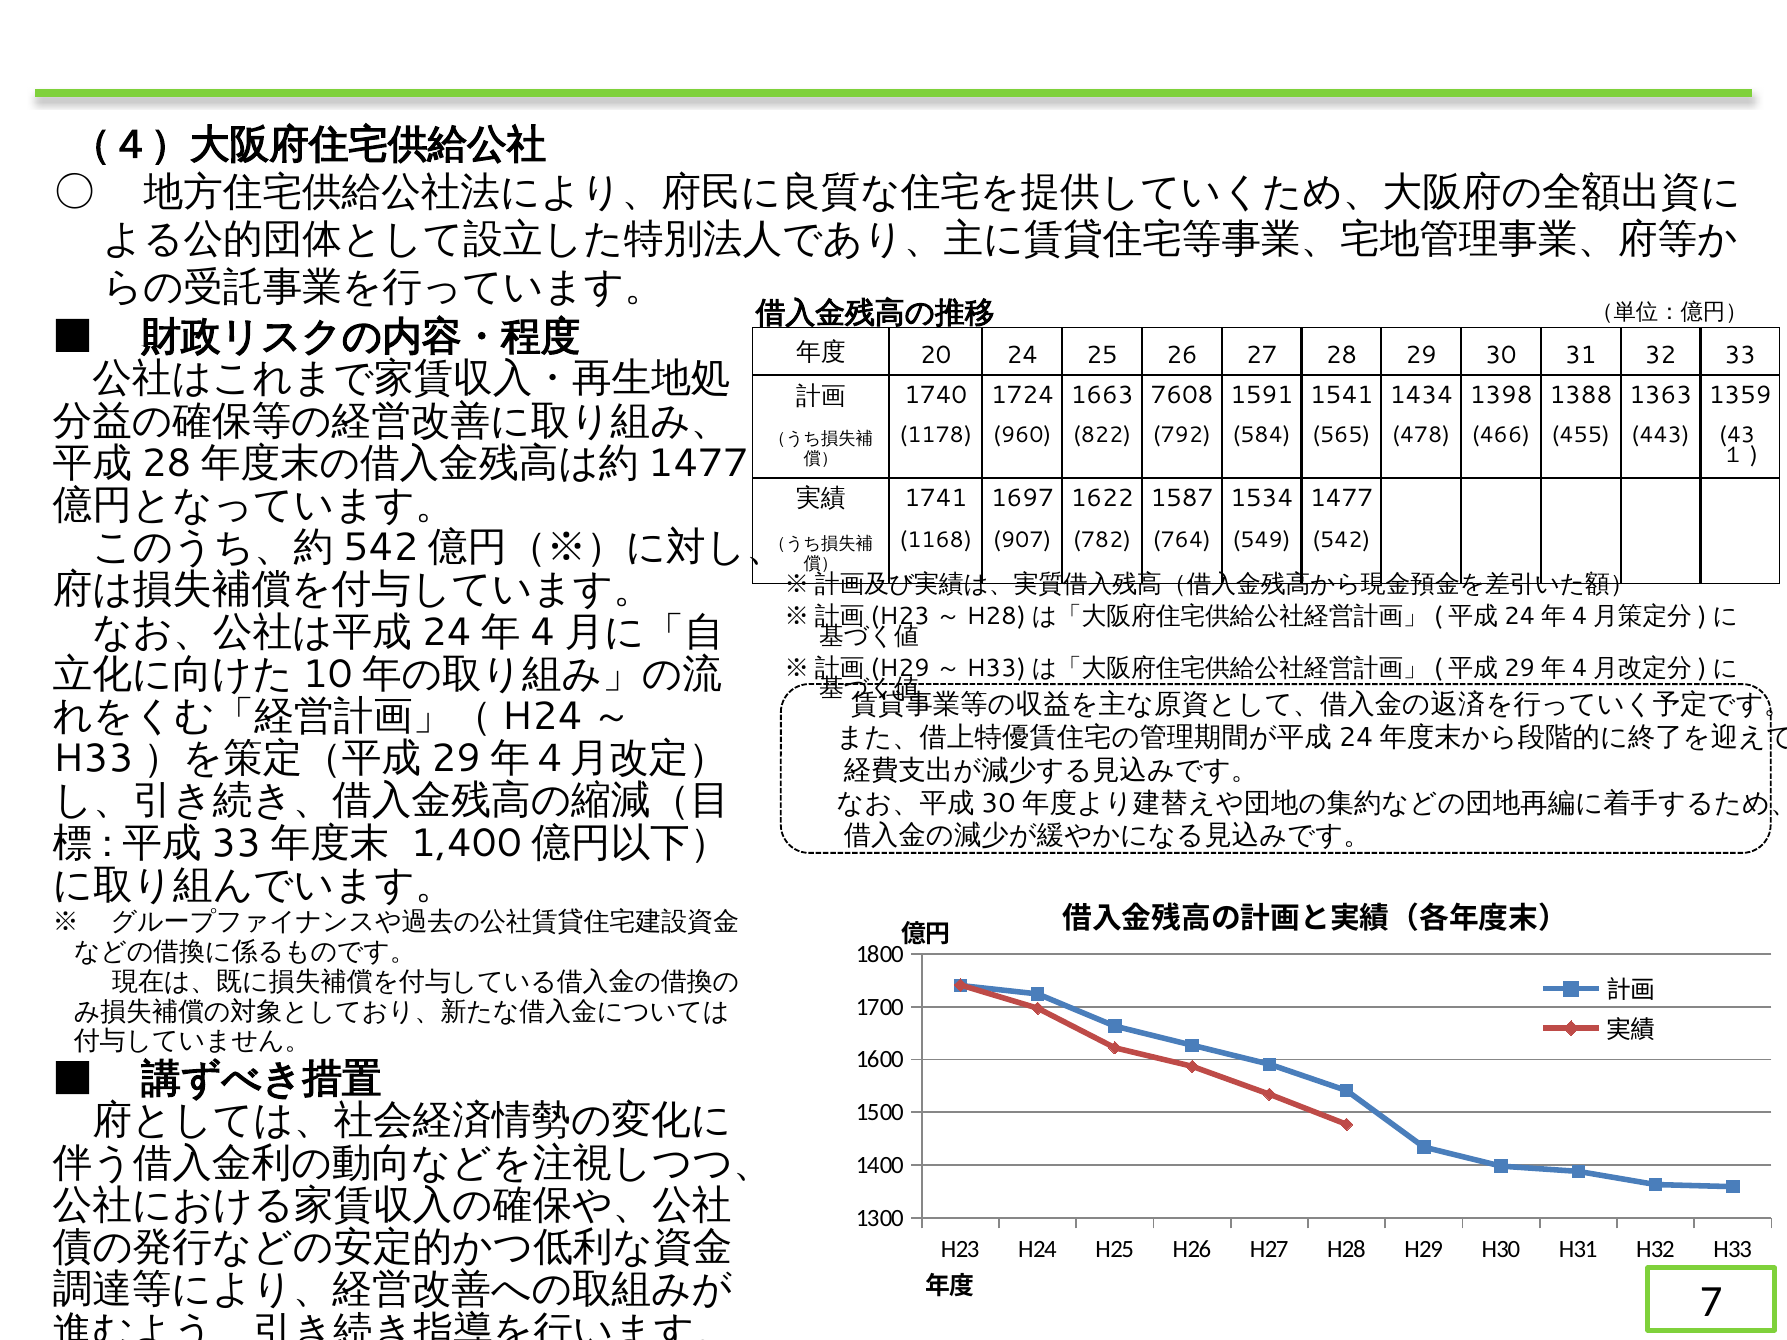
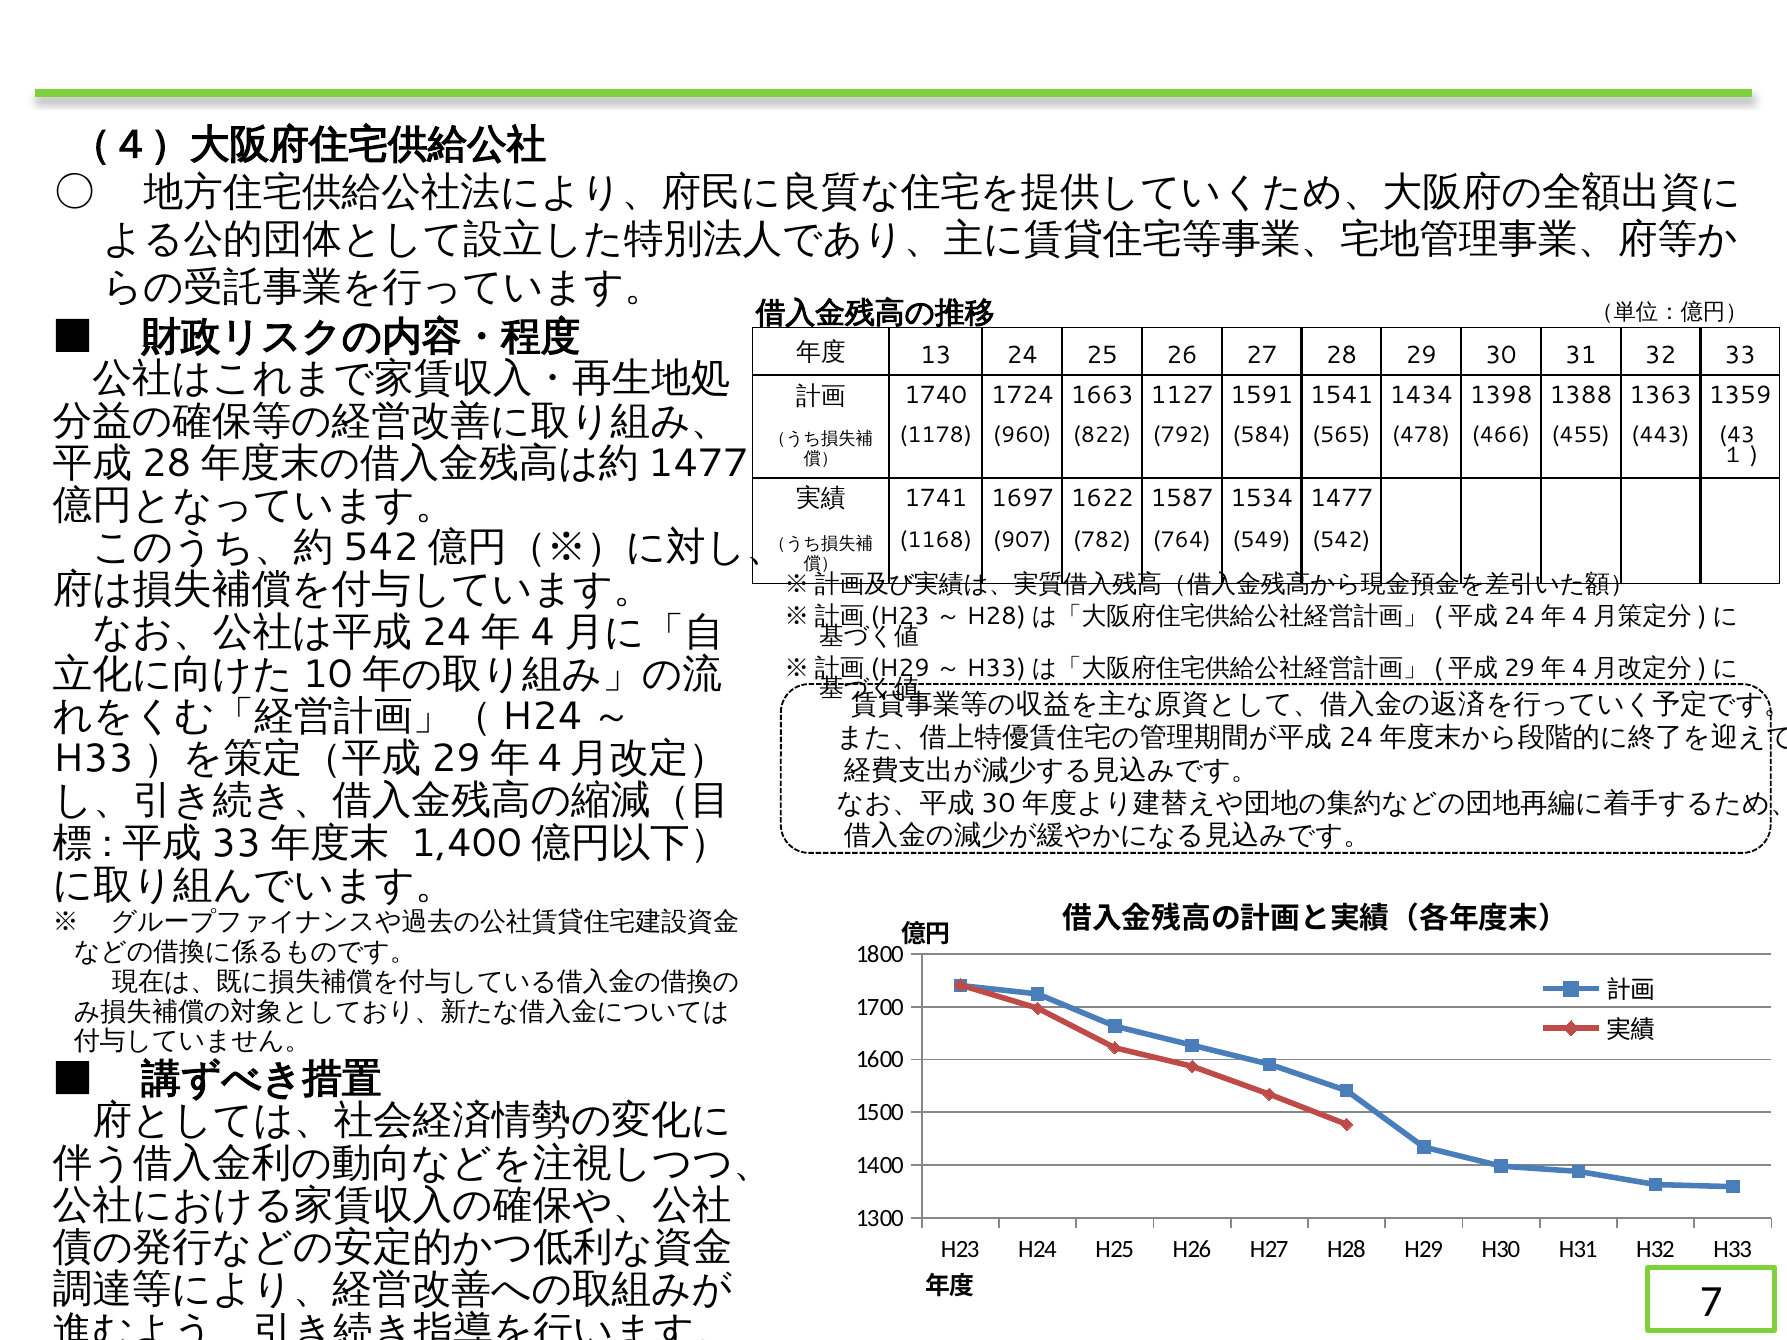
20: 20 -> 13
7608: 7608 -> 1127
